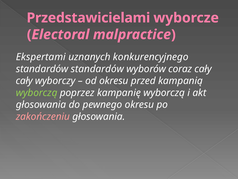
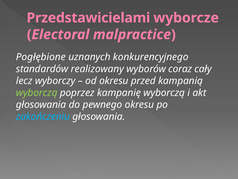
Ekspertami: Ekspertami -> Pogłębione
standardów standardów: standardów -> realizowany
cały at (24, 81): cały -> lecz
zakończeniu colour: pink -> light blue
